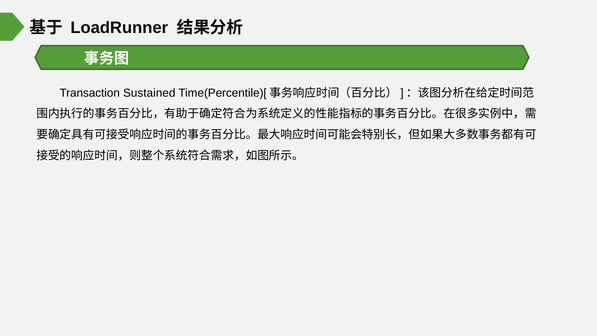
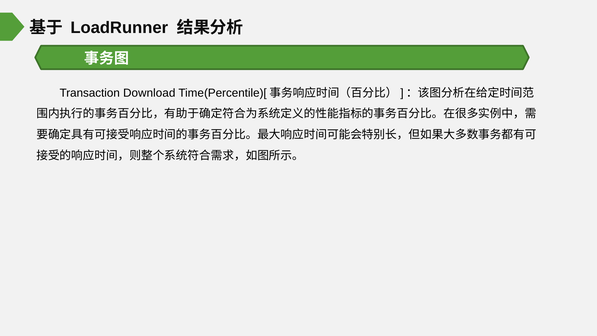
Sustained: Sustained -> Download
